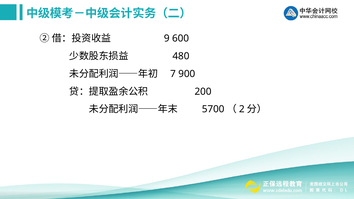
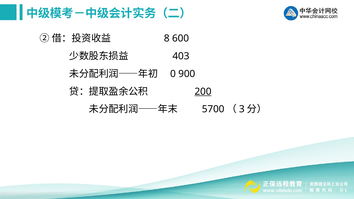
9: 9 -> 8
480: 480 -> 403
7: 7 -> 0
200 underline: none -> present
2: 2 -> 3
